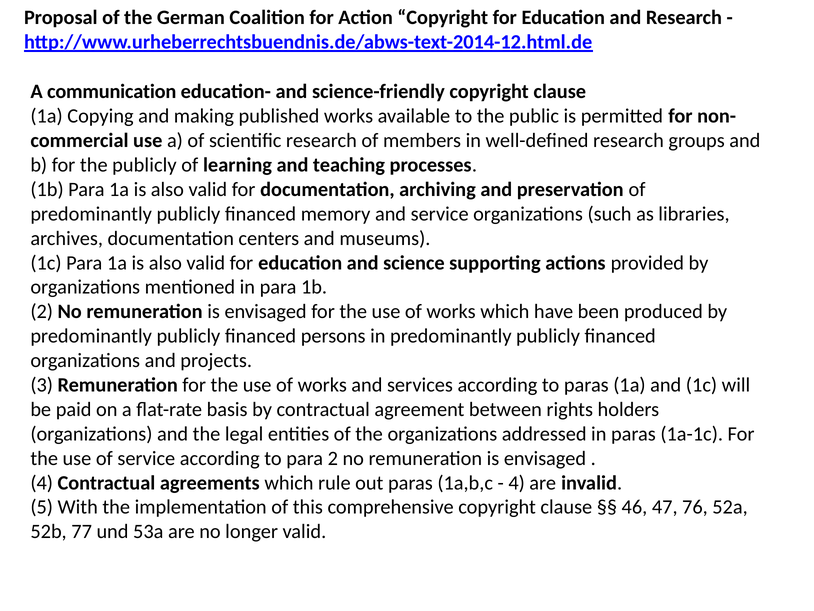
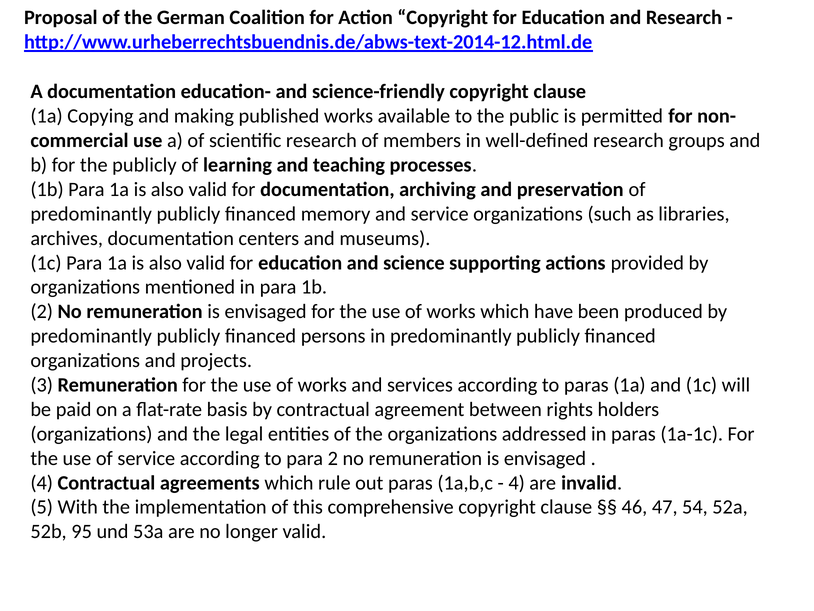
A communication: communication -> documentation
76: 76 -> 54
77: 77 -> 95
